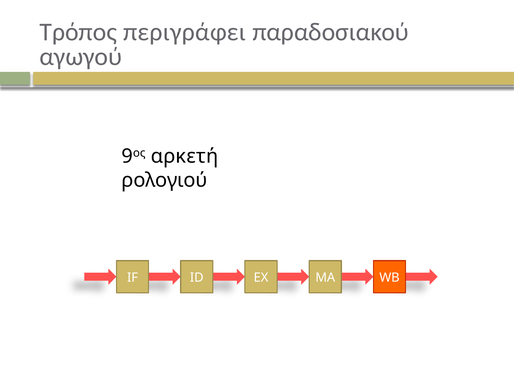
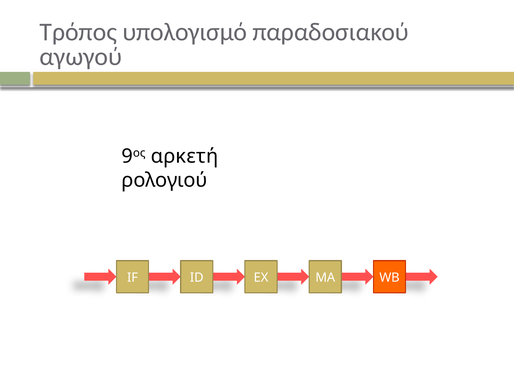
περιγράφει: περιγράφει -> υπολογισμό
